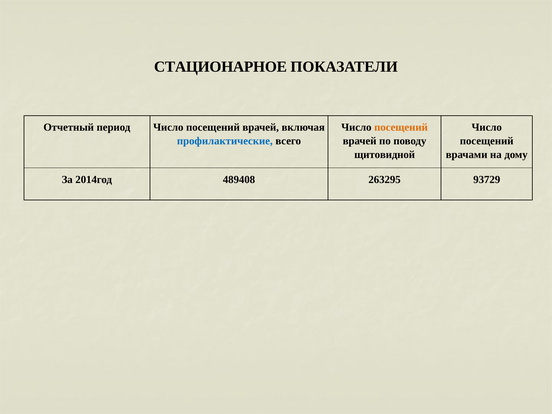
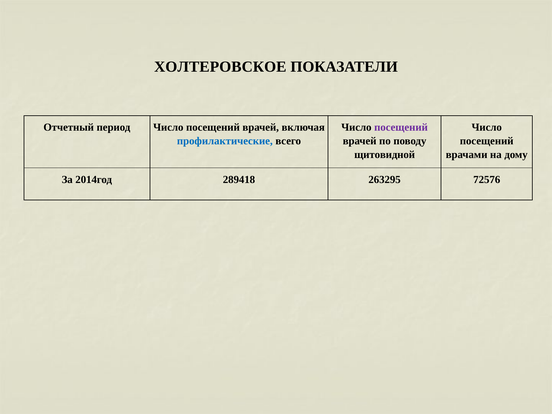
СТАЦИОНАРНОЕ: СТАЦИОНАРНОЕ -> ХОЛТЕРОВСКОЕ
посещений at (401, 127) colour: orange -> purple
489408: 489408 -> 289418
93729: 93729 -> 72576
